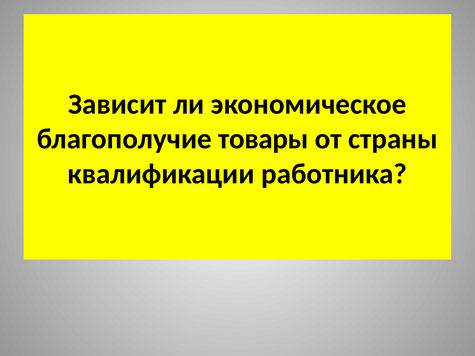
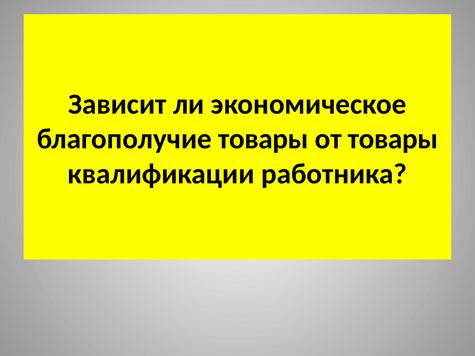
от страны: страны -> товары
